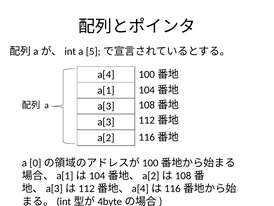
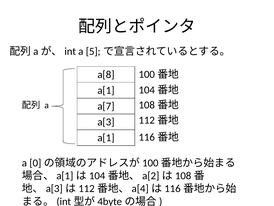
a[4: a[4 -> a[8
a[3 at (106, 106): a[3 -> a[7
a[2 at (106, 137): a[2 -> a[1
